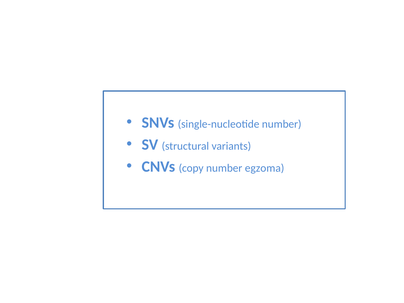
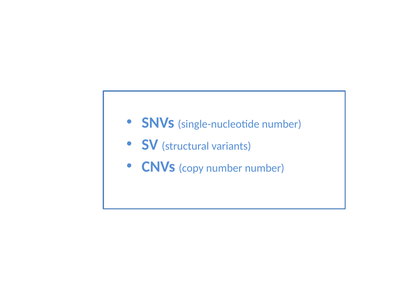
number egzoma: egzoma -> number
